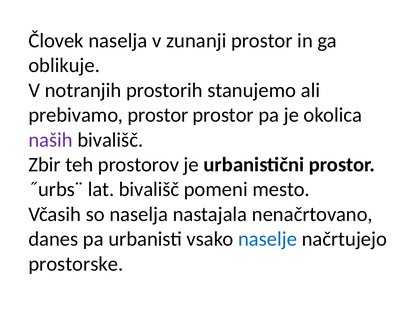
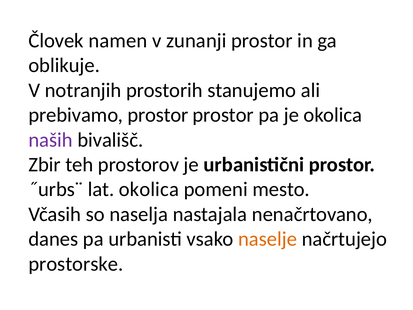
Človek naselja: naselja -> namen
lat bivališč: bivališč -> okolica
naselje colour: blue -> orange
